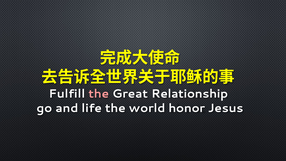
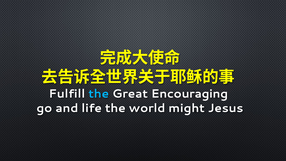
the at (99, 94) colour: pink -> light blue
Relationship: Relationship -> Encouraging
honor: honor -> might
